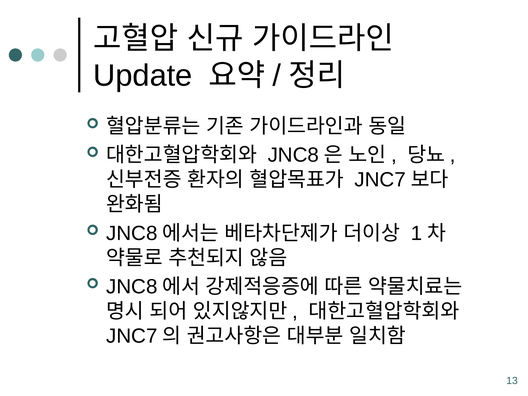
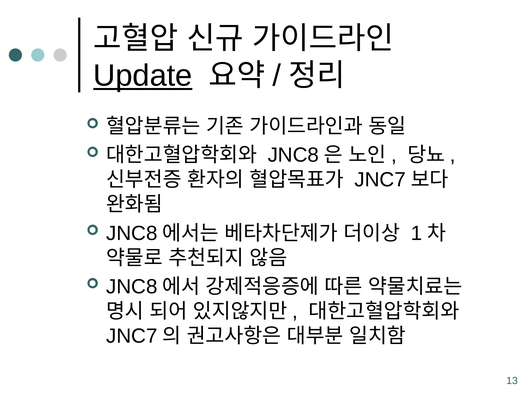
Update underline: none -> present
